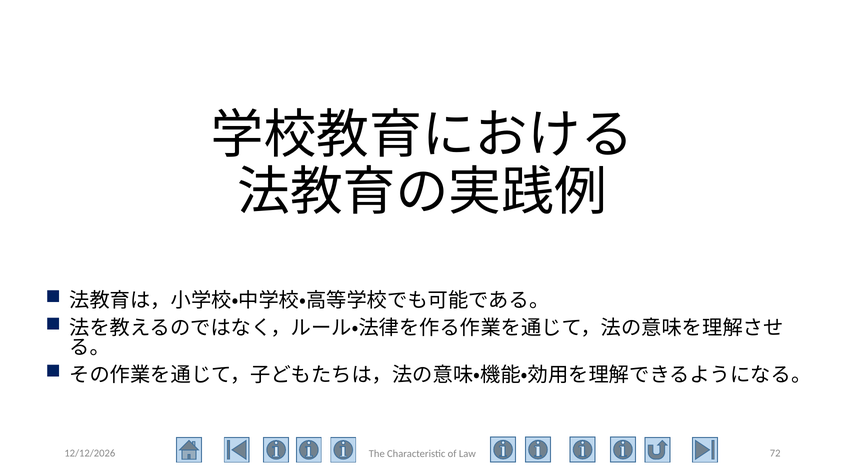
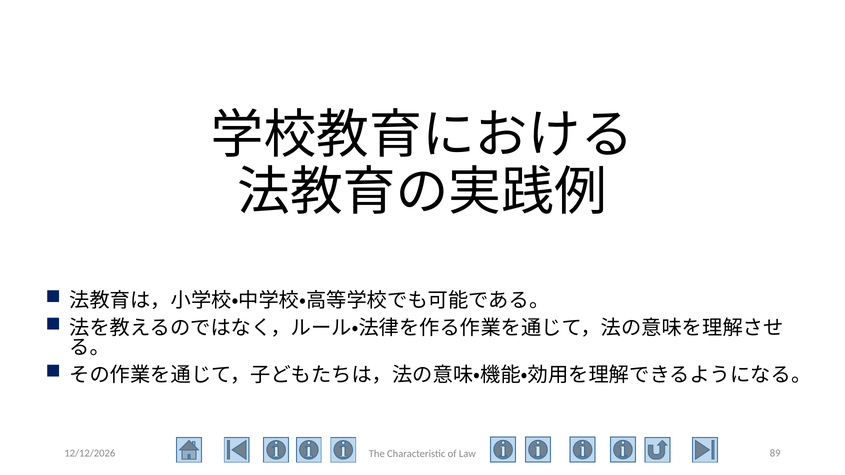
72: 72 -> 89
